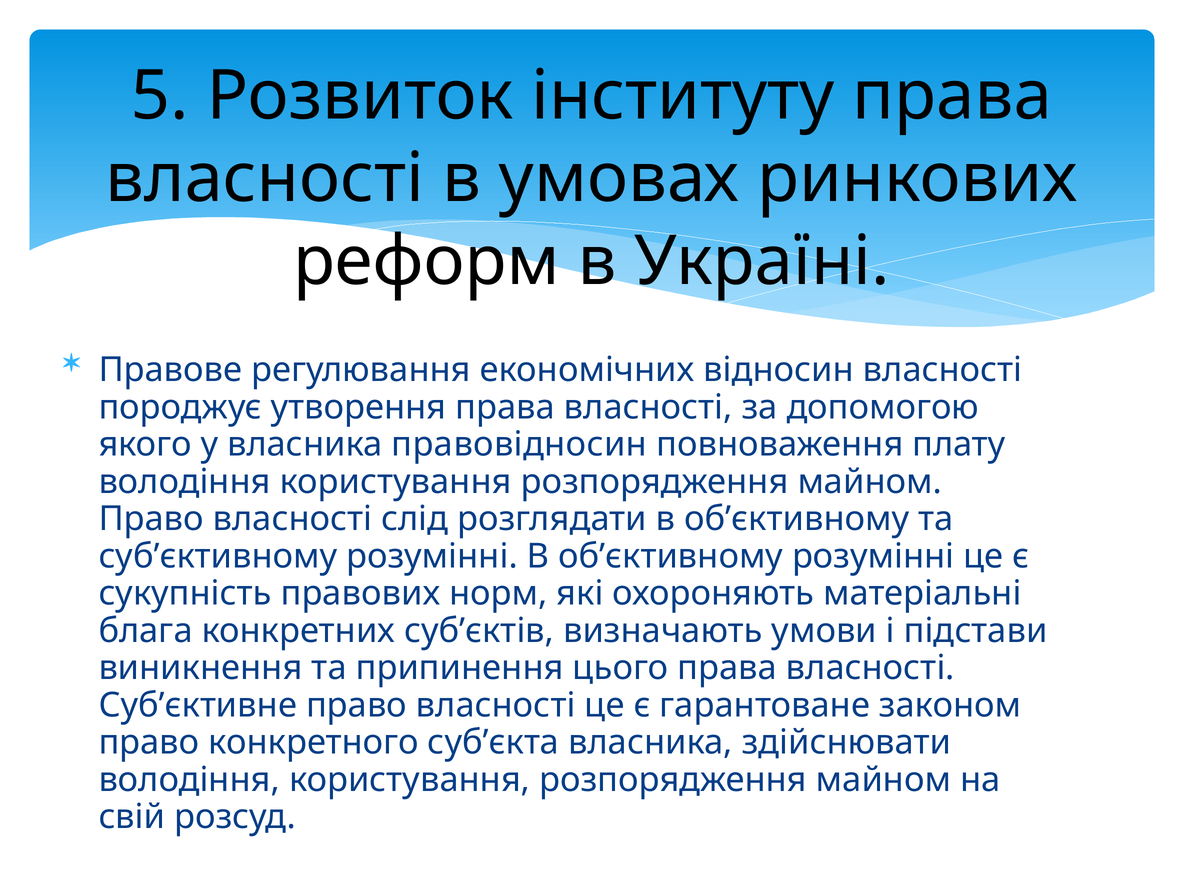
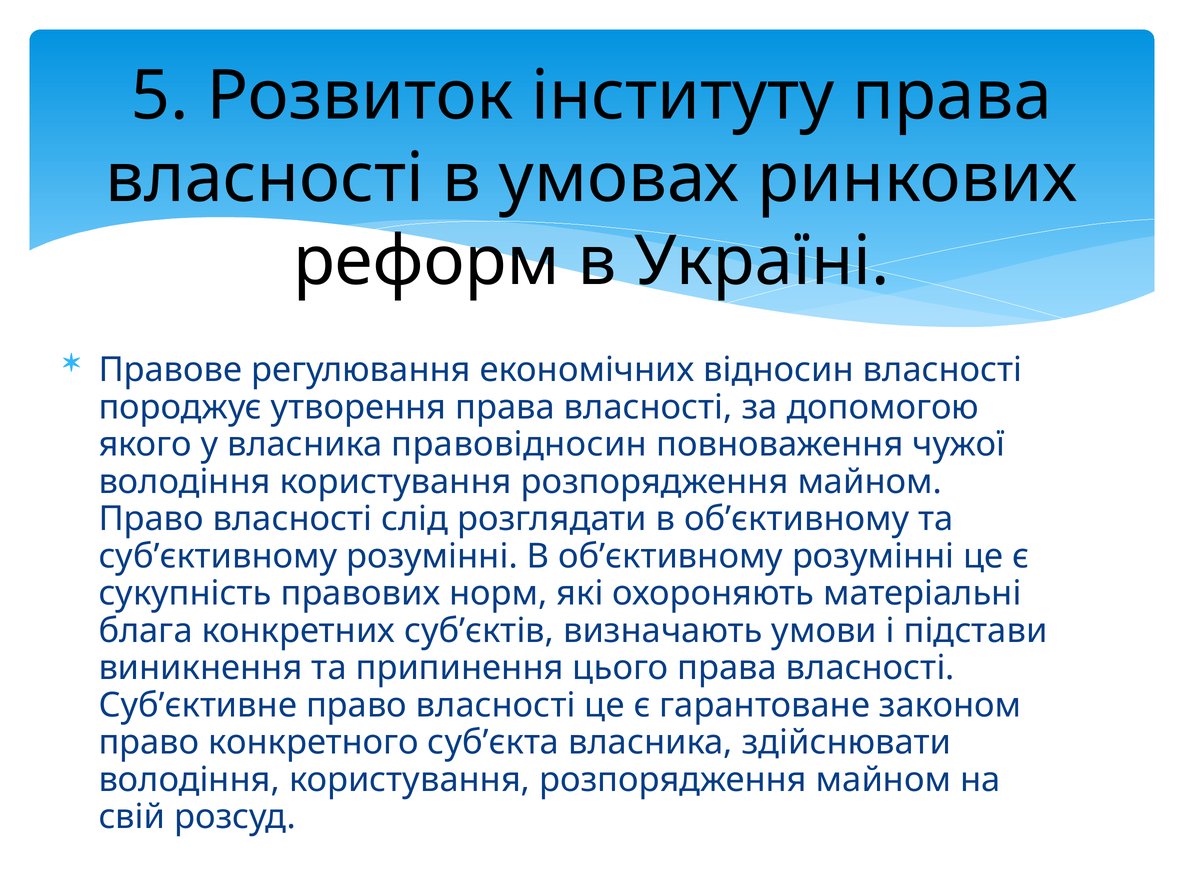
плату: плату -> чужої
